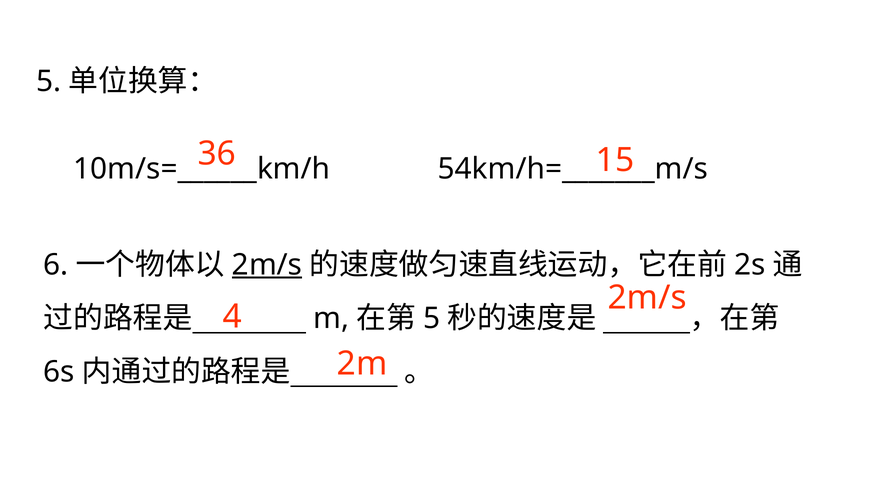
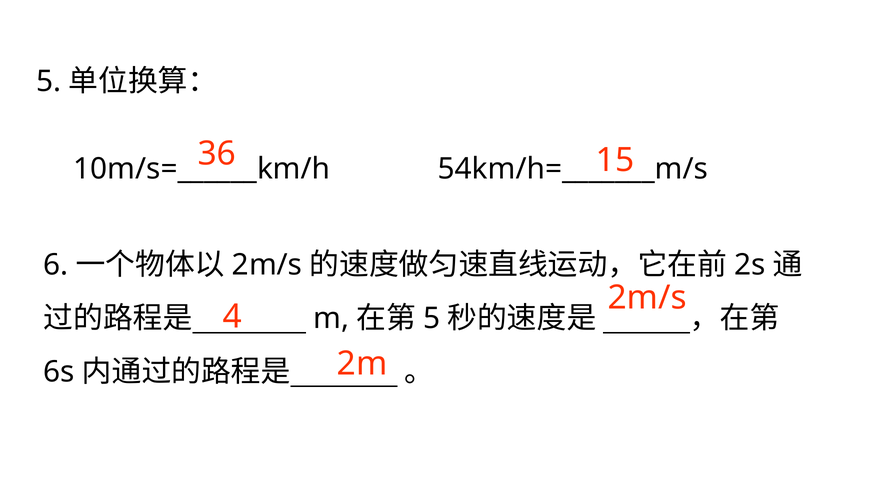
2m/s at (267, 265) underline: present -> none
